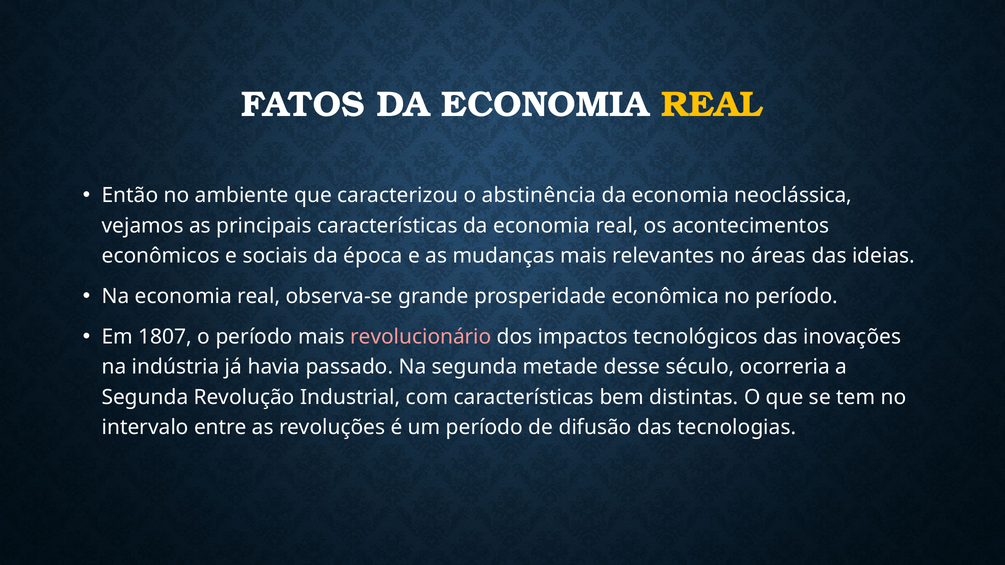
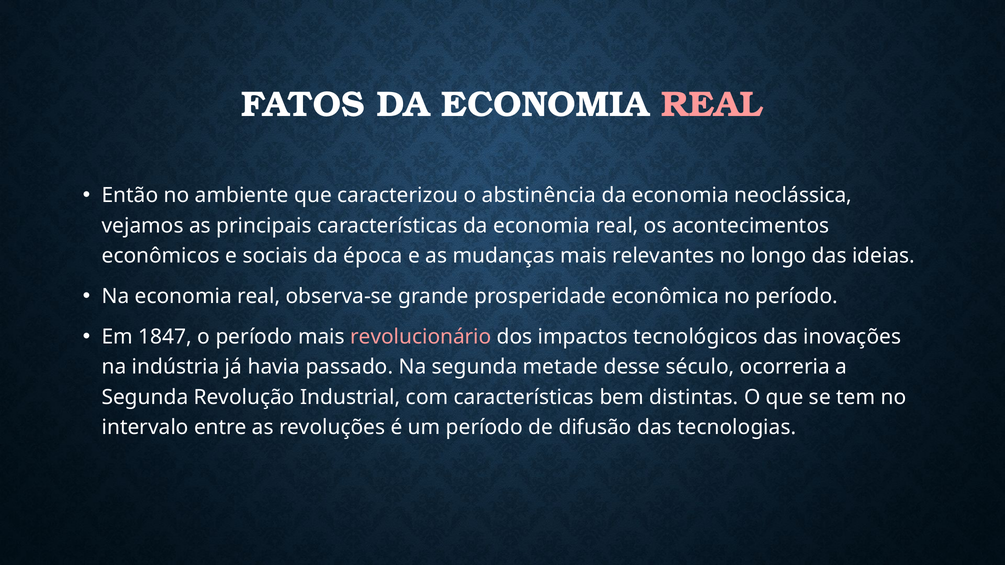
REAL at (712, 105) colour: yellow -> pink
áreas: áreas -> longo
1807: 1807 -> 1847
